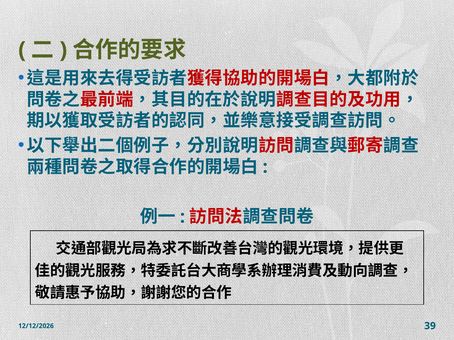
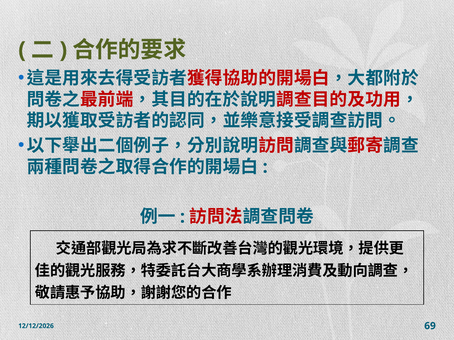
39: 39 -> 69
